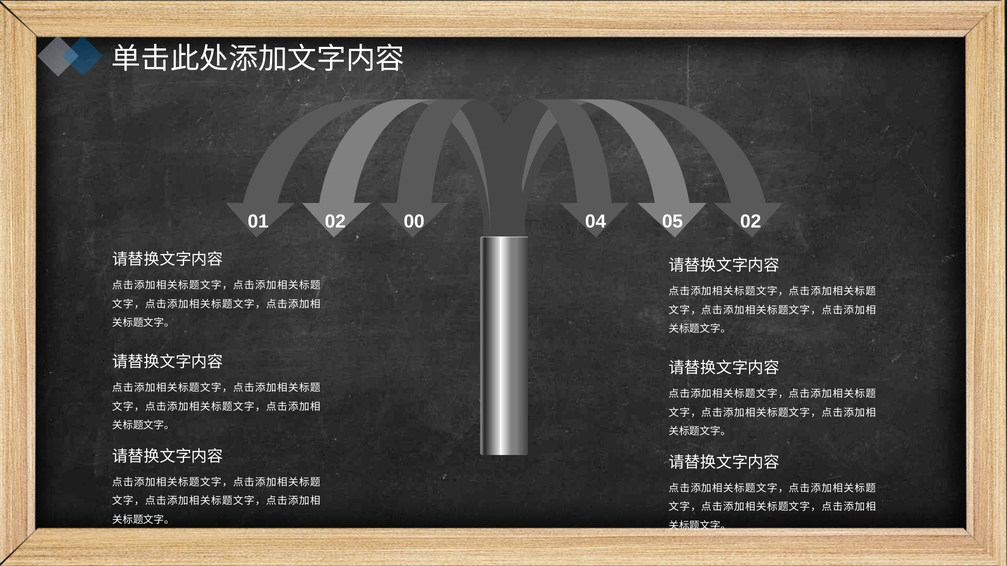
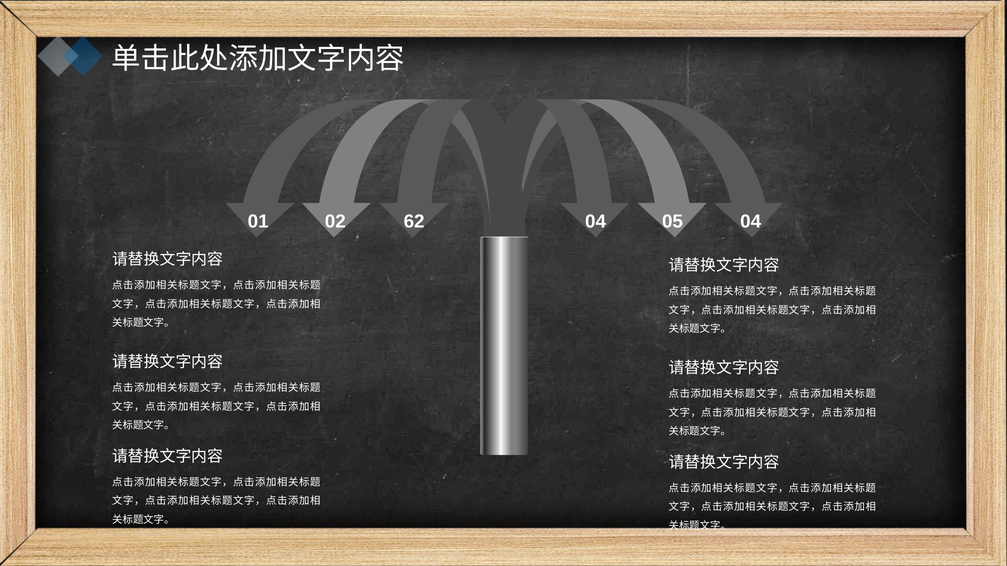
00: 00 -> 62
05 02: 02 -> 04
